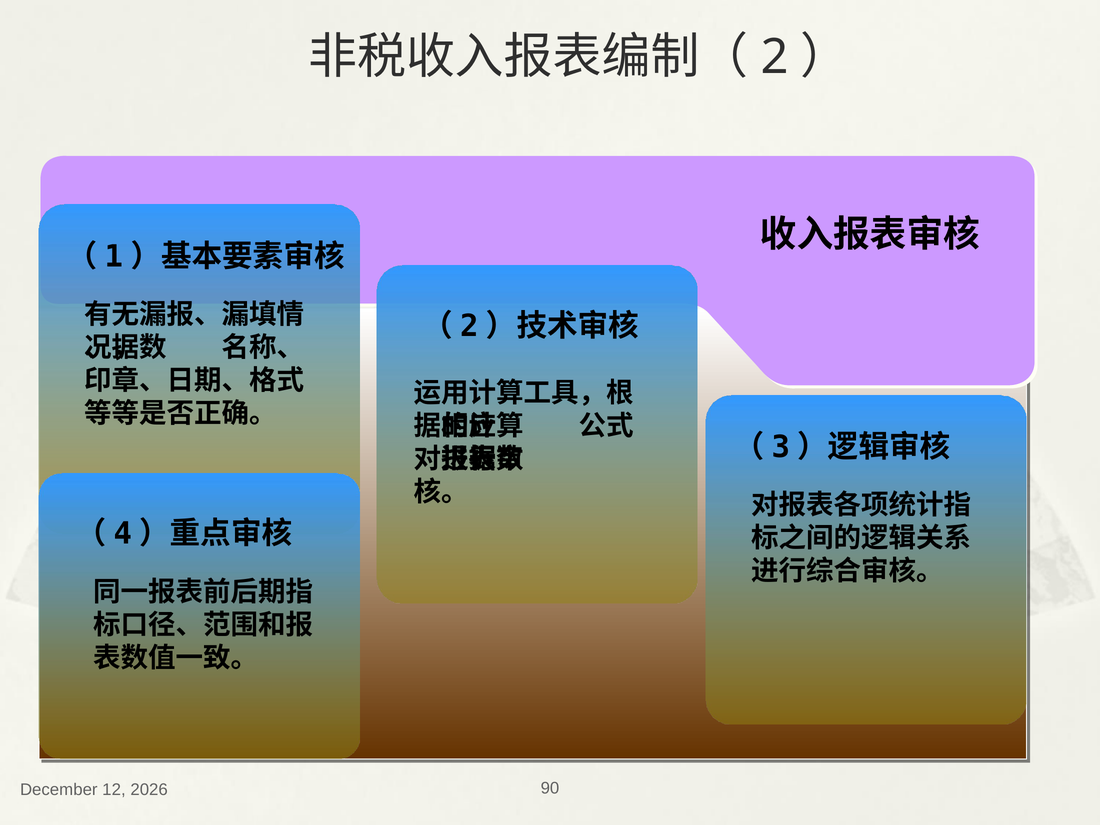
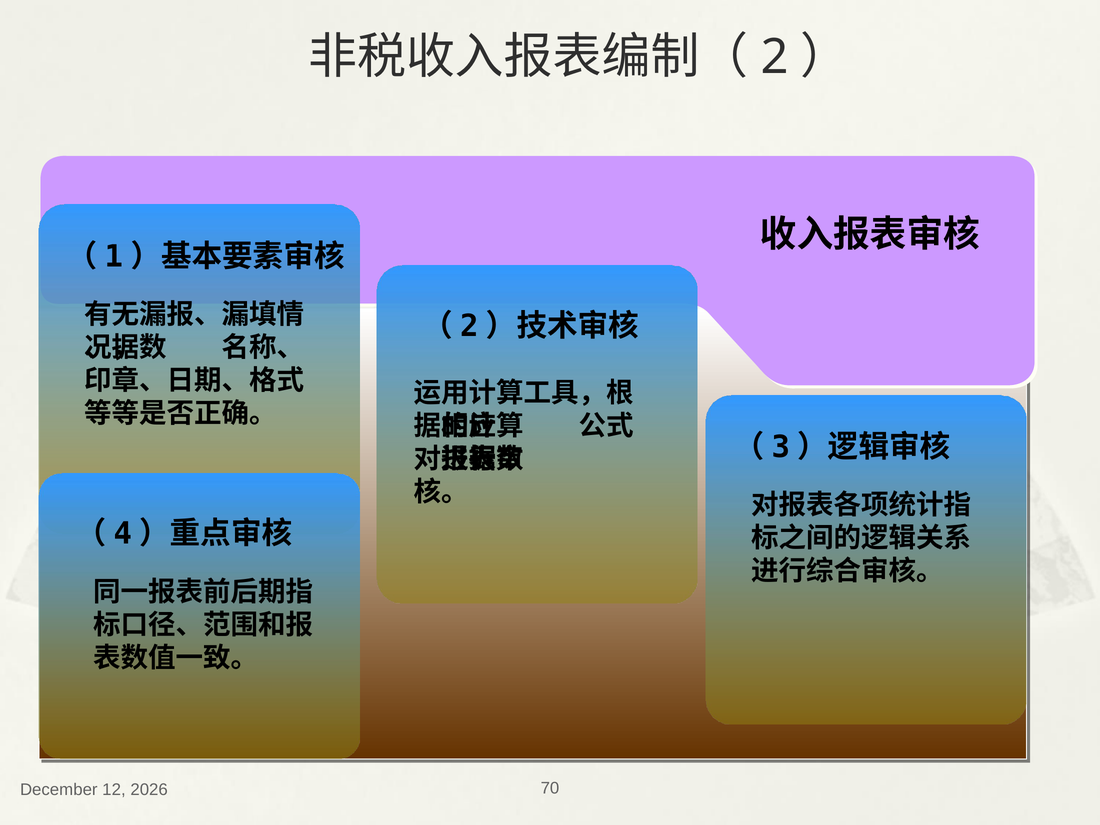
90: 90 -> 70
